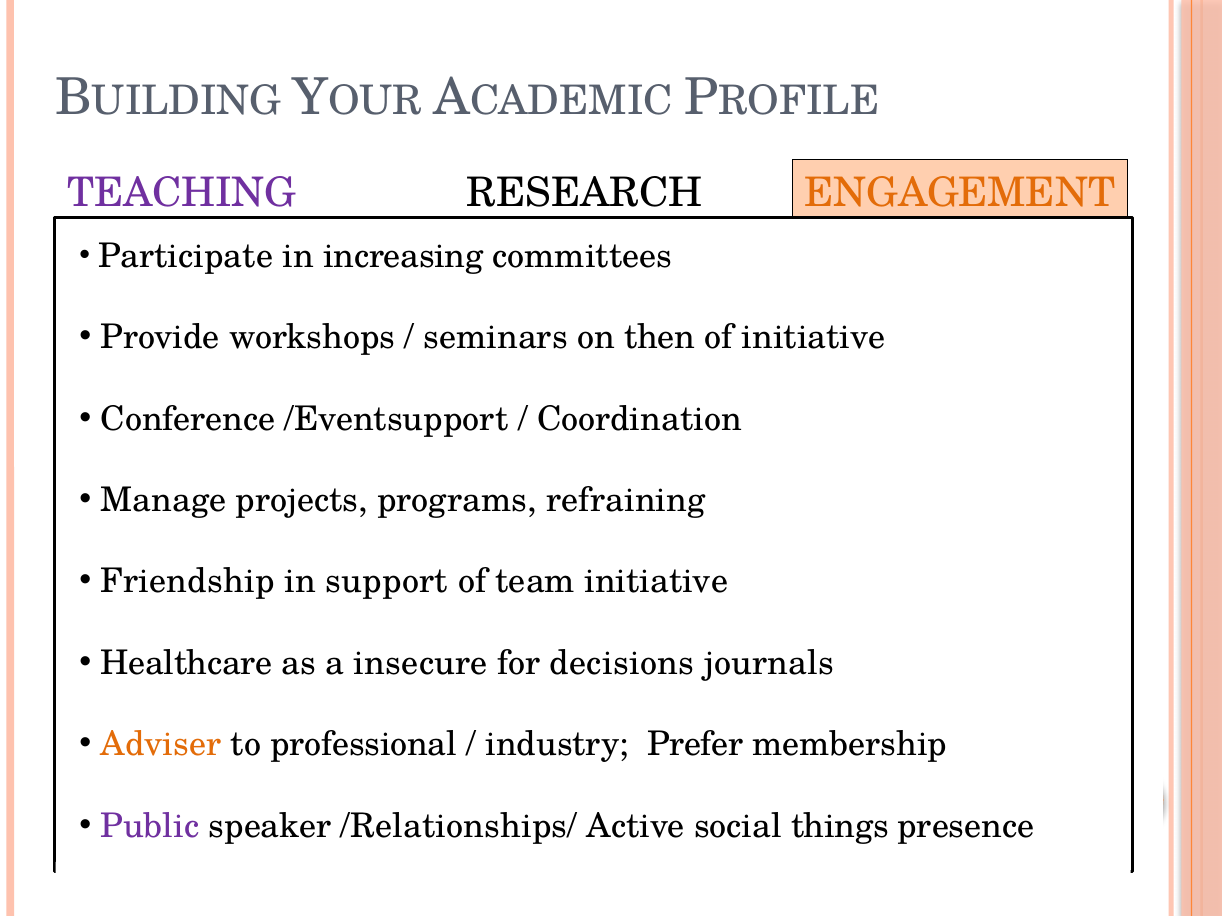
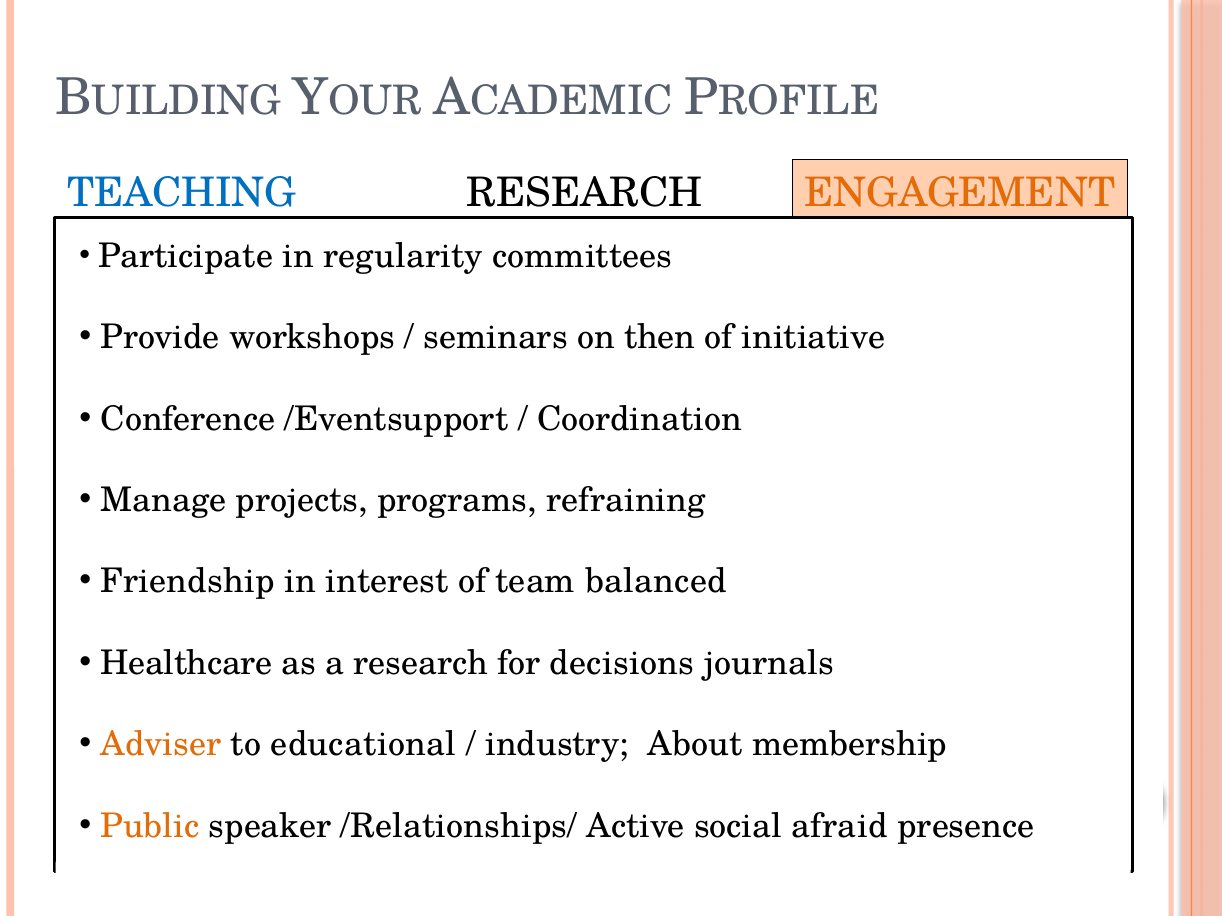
TEACHING at (182, 193) colour: purple -> blue
increasing: increasing -> regularity
support: support -> interest
team initiative: initiative -> balanced
a insecure: insecure -> research
to professional: professional -> educational
industry Prefer: Prefer -> About
Public colour: purple -> orange
things: things -> afraid
